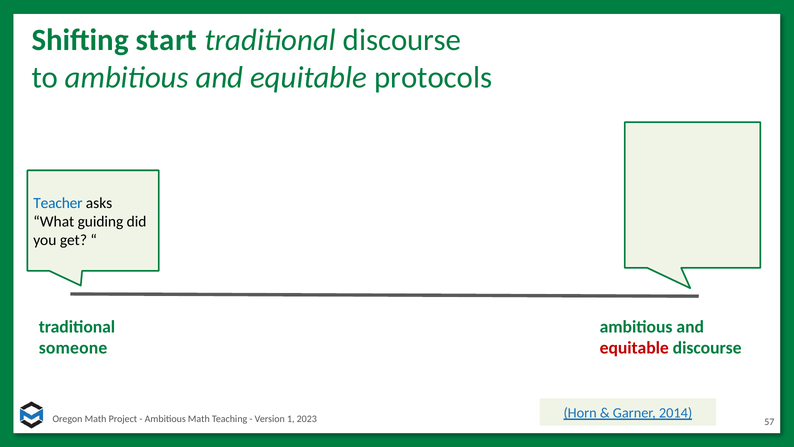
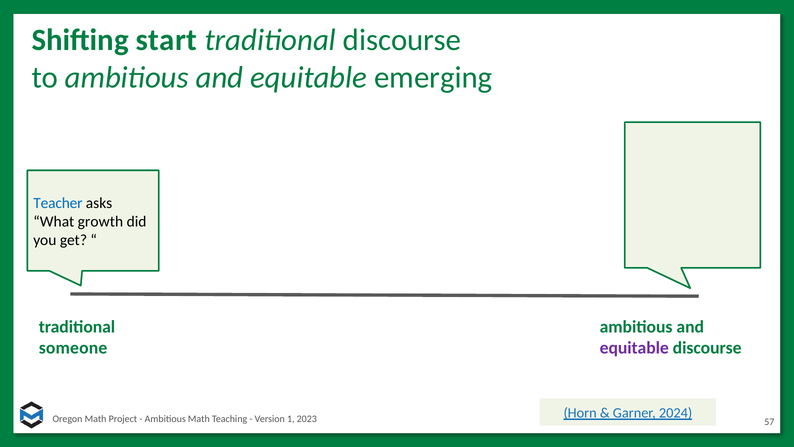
protocols: protocols -> emerging
guiding: guiding -> growth
equitable at (634, 348) colour: red -> purple
2014: 2014 -> 2024
